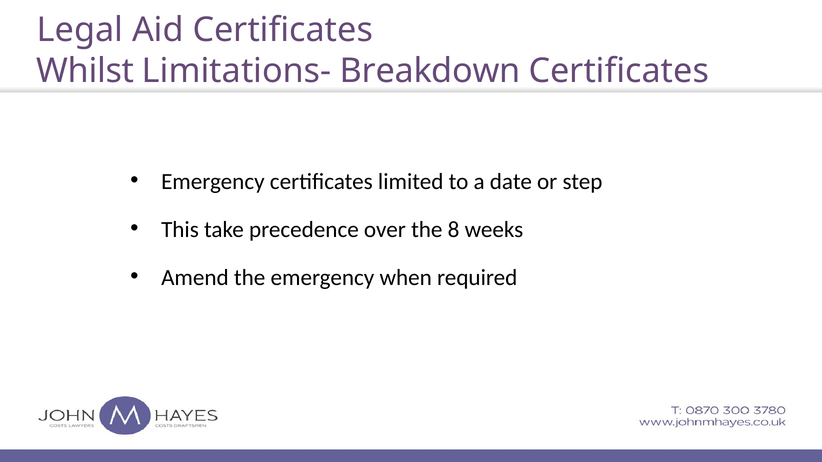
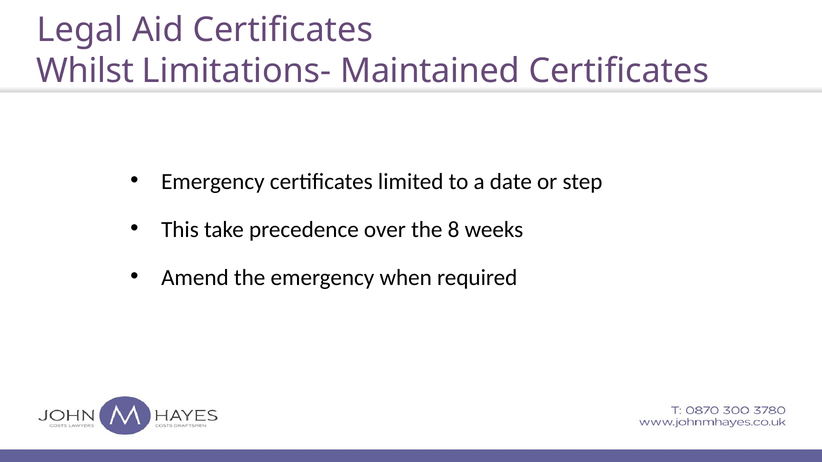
Breakdown: Breakdown -> Maintained
